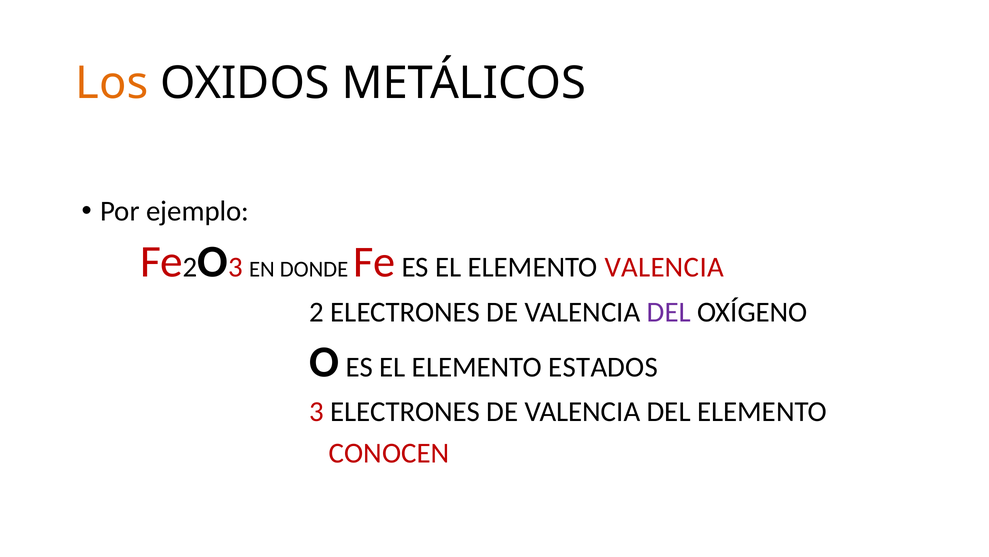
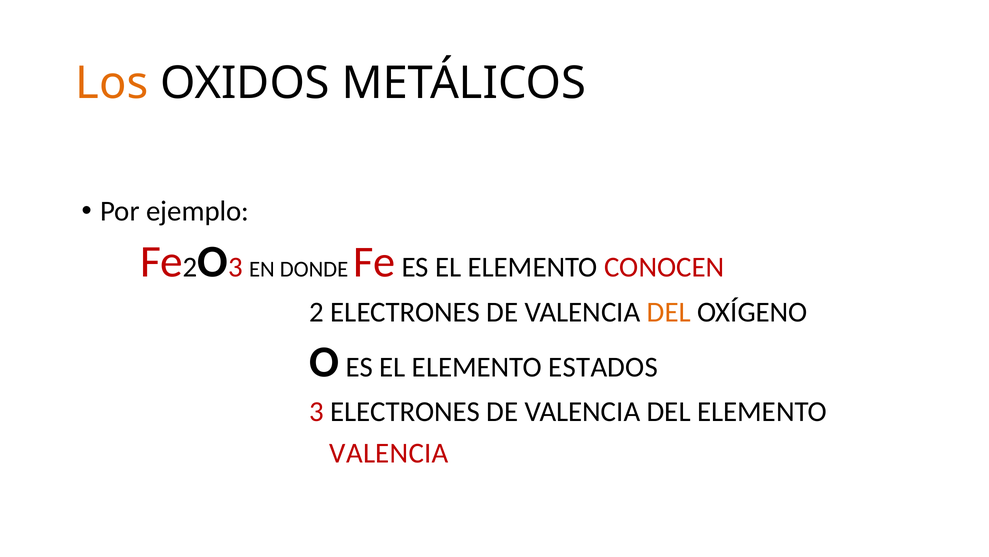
ELEMENTO VALENCIA: VALENCIA -> CONOCEN
DEL at (669, 312) colour: purple -> orange
CONOCEN at (389, 453): CONOCEN -> VALENCIA
